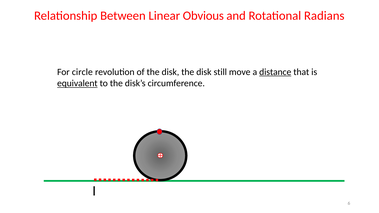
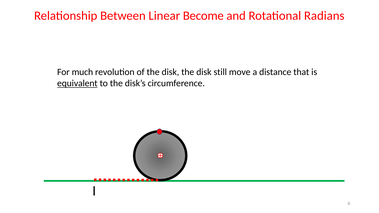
Obvious: Obvious -> Become
circle: circle -> much
distance underline: present -> none
